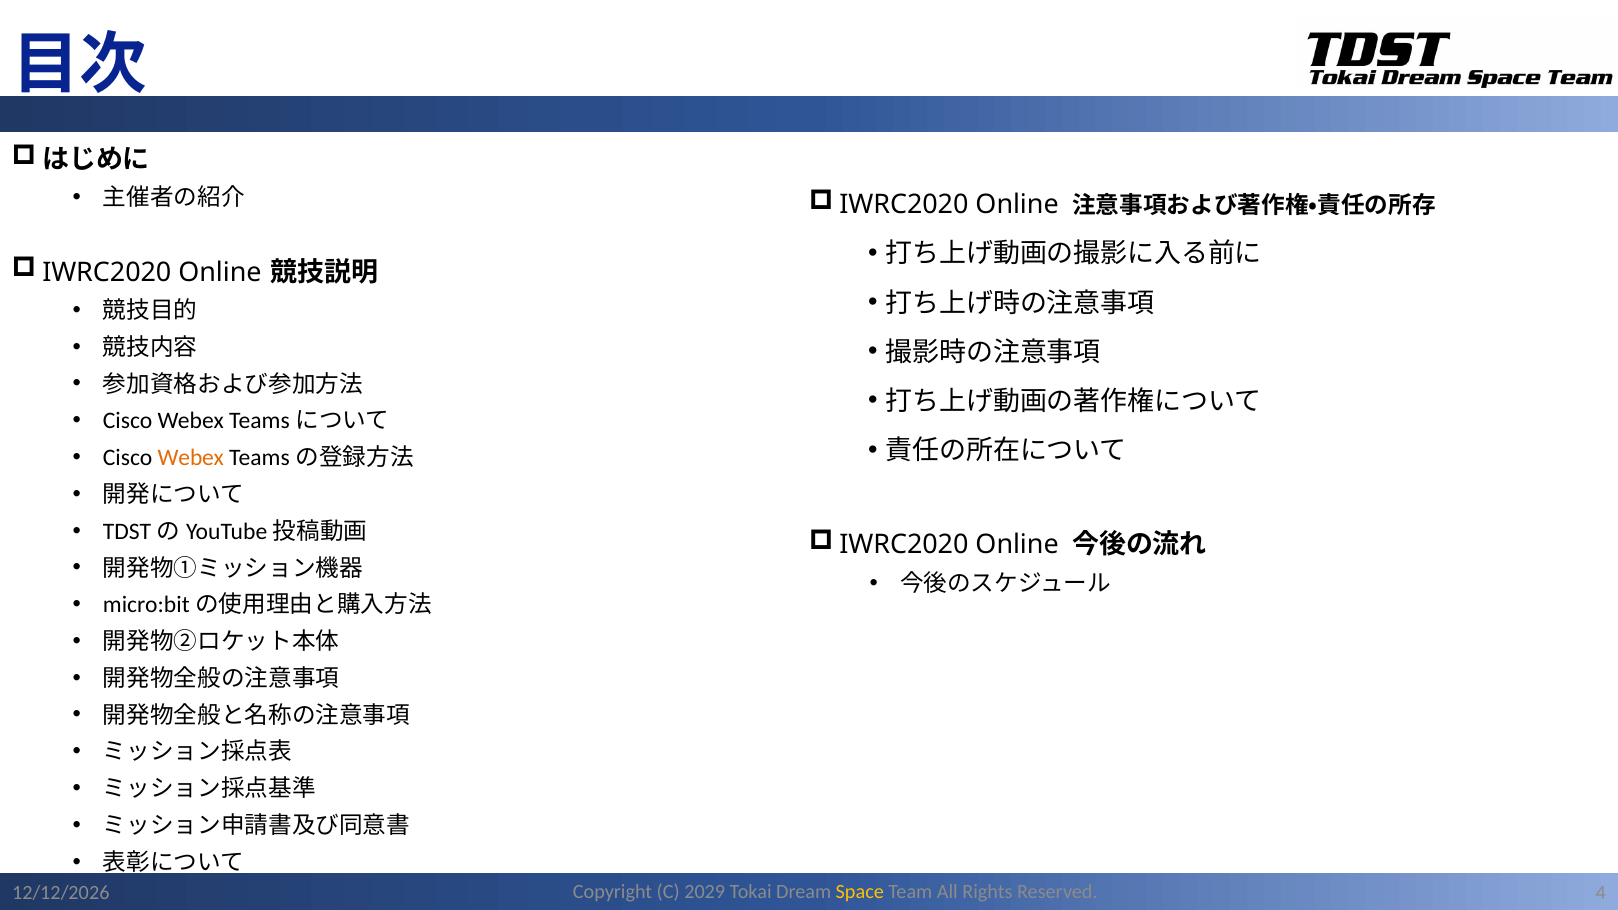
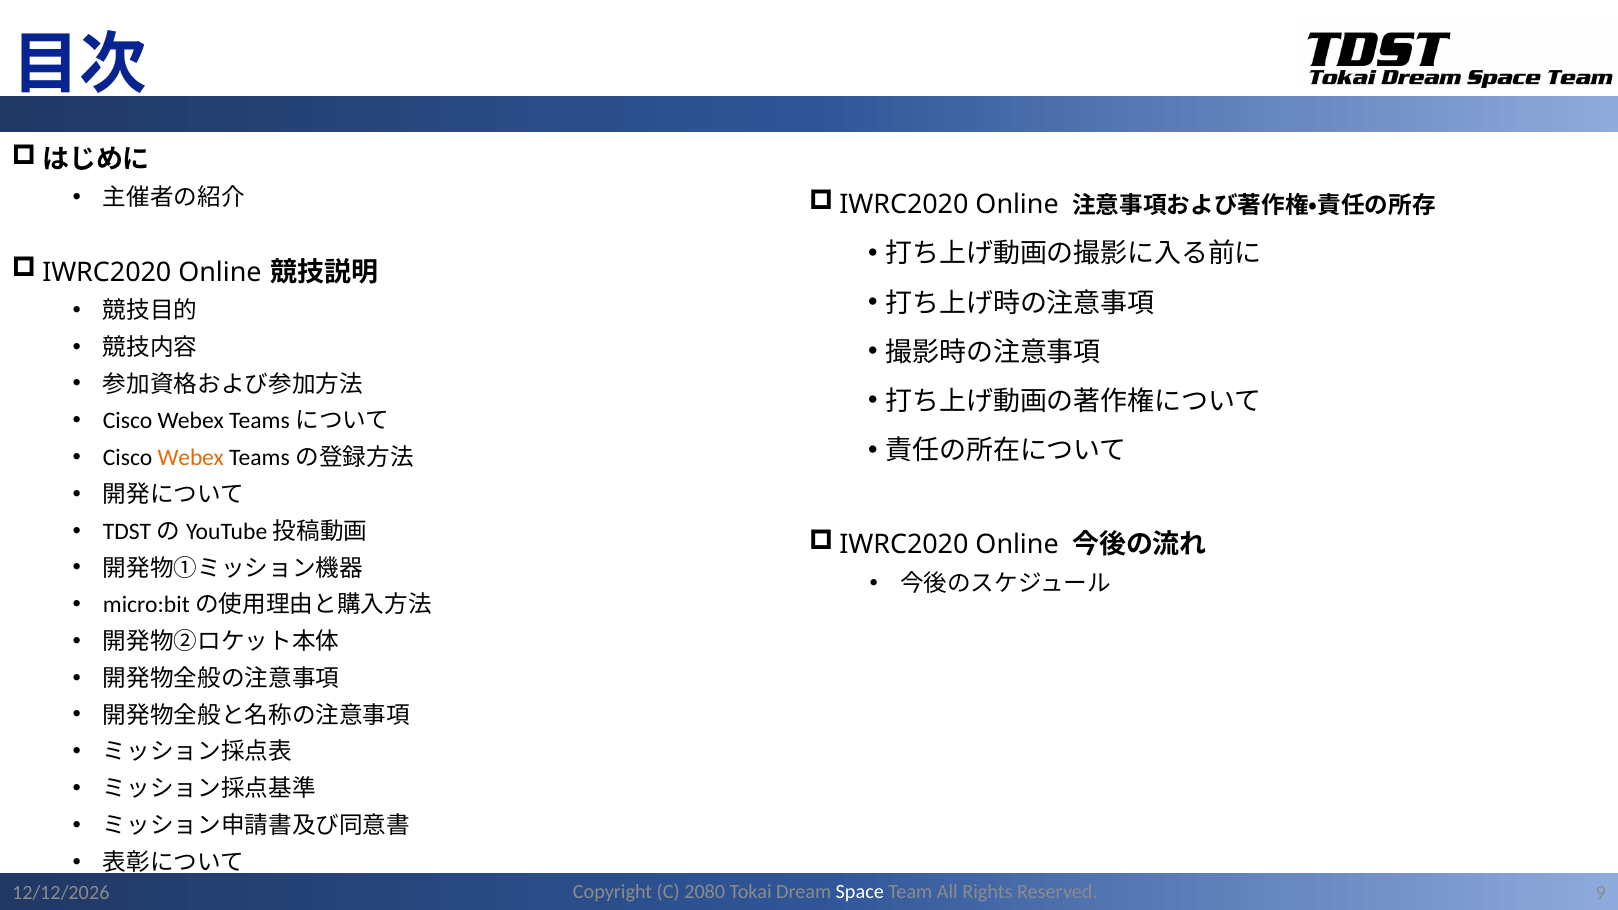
2029: 2029 -> 2080
Space colour: yellow -> white
4: 4 -> 9
